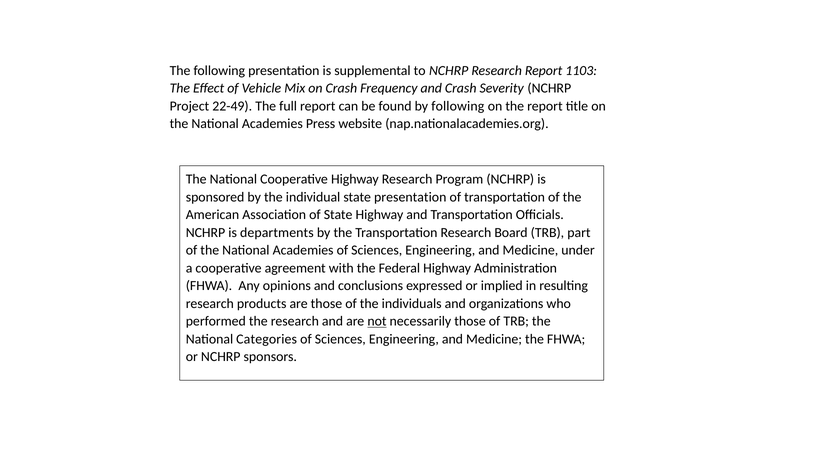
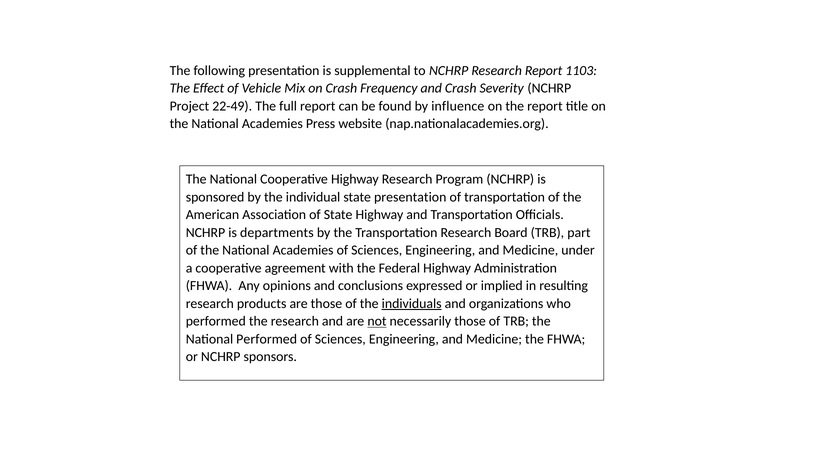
by following: following -> influence
individuals underline: none -> present
National Categories: Categories -> Performed
